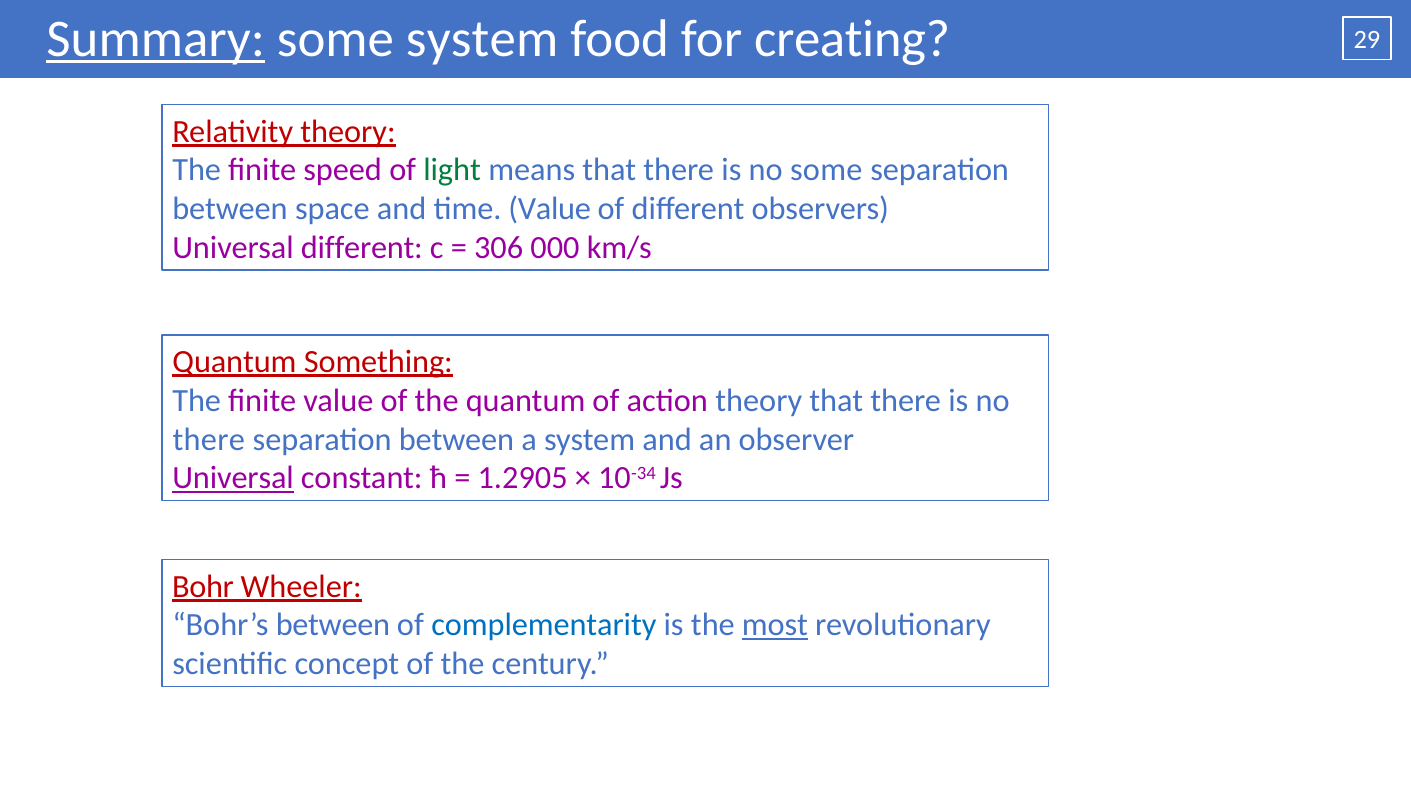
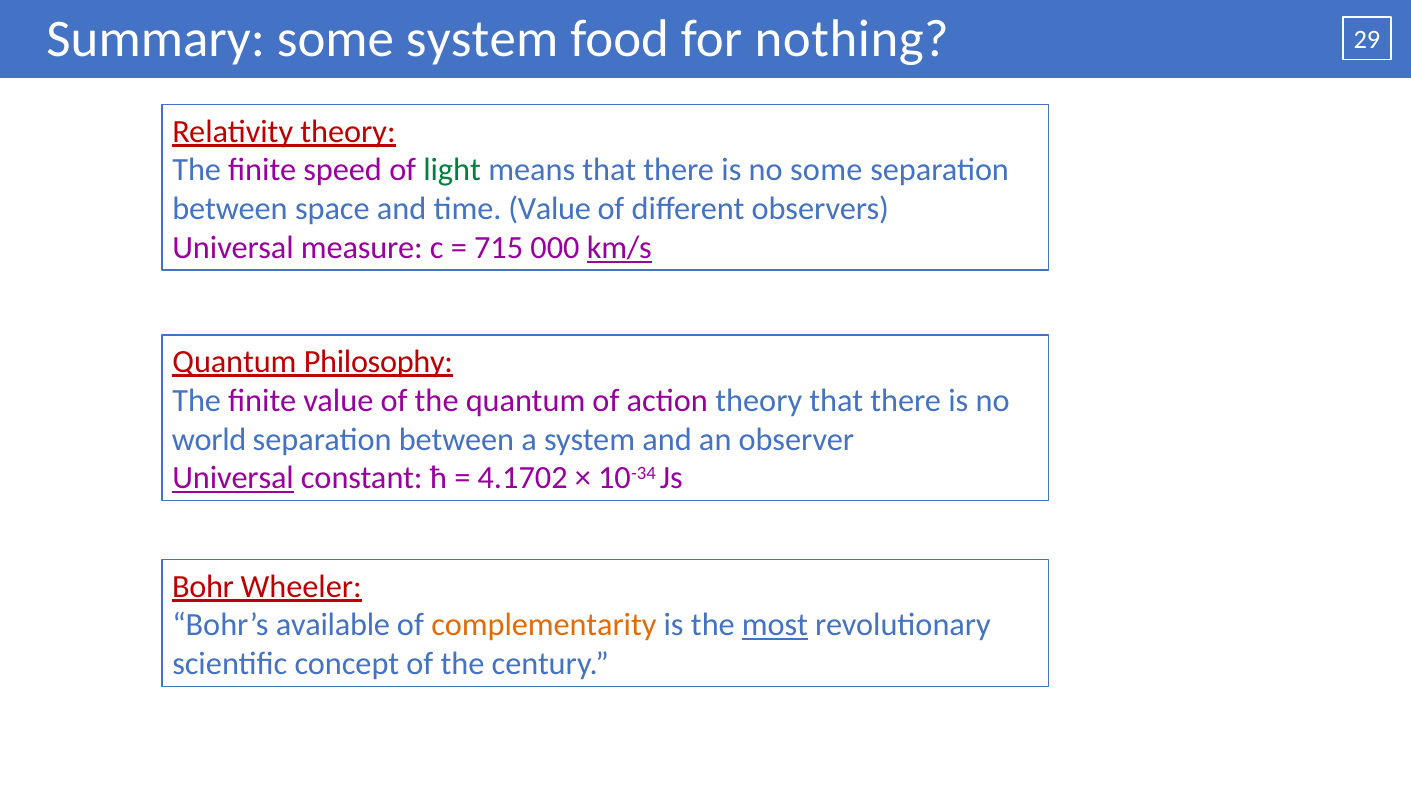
Summary underline: present -> none
creating: creating -> nothing
Universal different: different -> measure
306: 306 -> 715
km/s underline: none -> present
Something: Something -> Philosophy
there at (209, 439): there -> world
1.2905: 1.2905 -> 4.1702
Bohr’s between: between -> available
complementarity colour: blue -> orange
